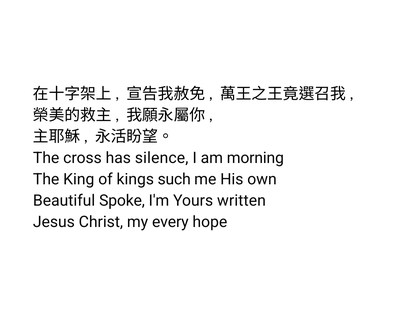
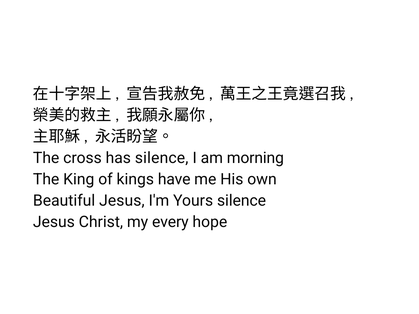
such: such -> have
Beautiful Spoke: Spoke -> Jesus
Yours written: written -> silence
